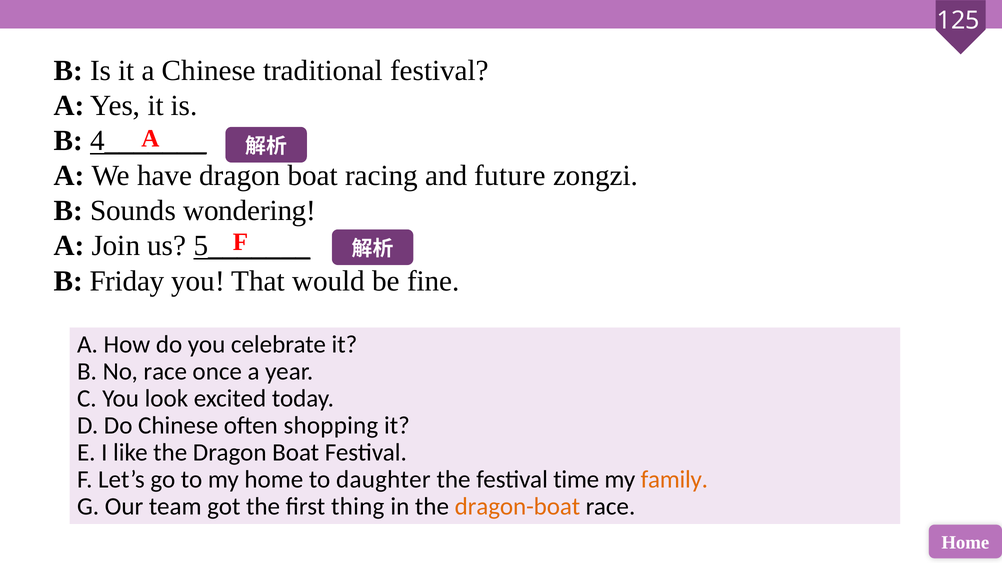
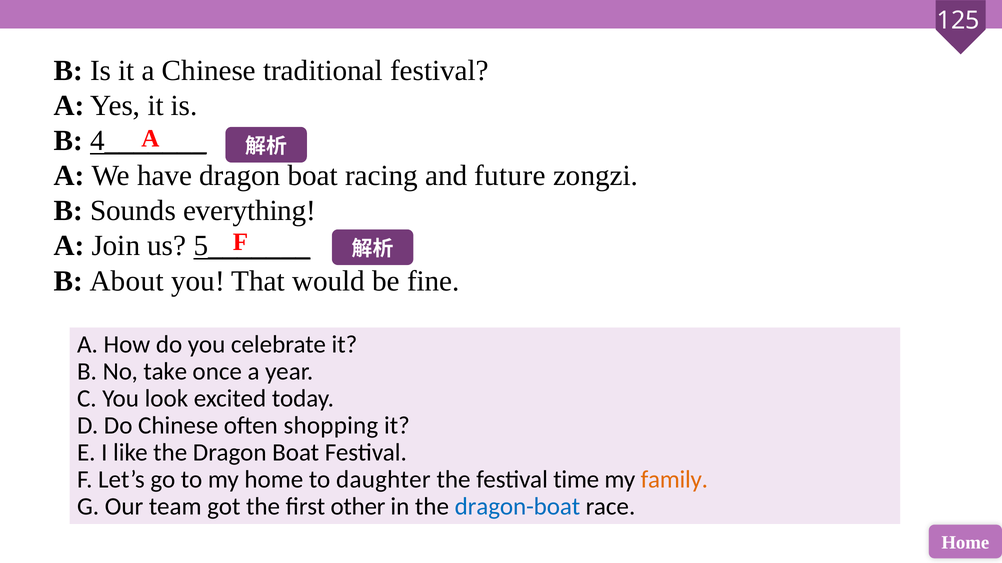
wondering: wondering -> everything
Friday: Friday -> About
No race: race -> take
thing: thing -> other
dragon-boat colour: orange -> blue
